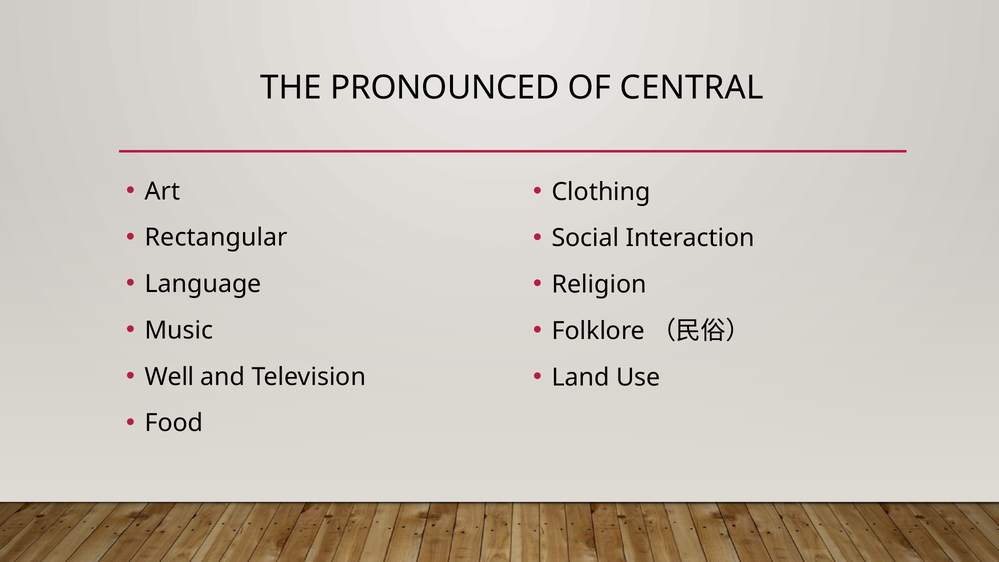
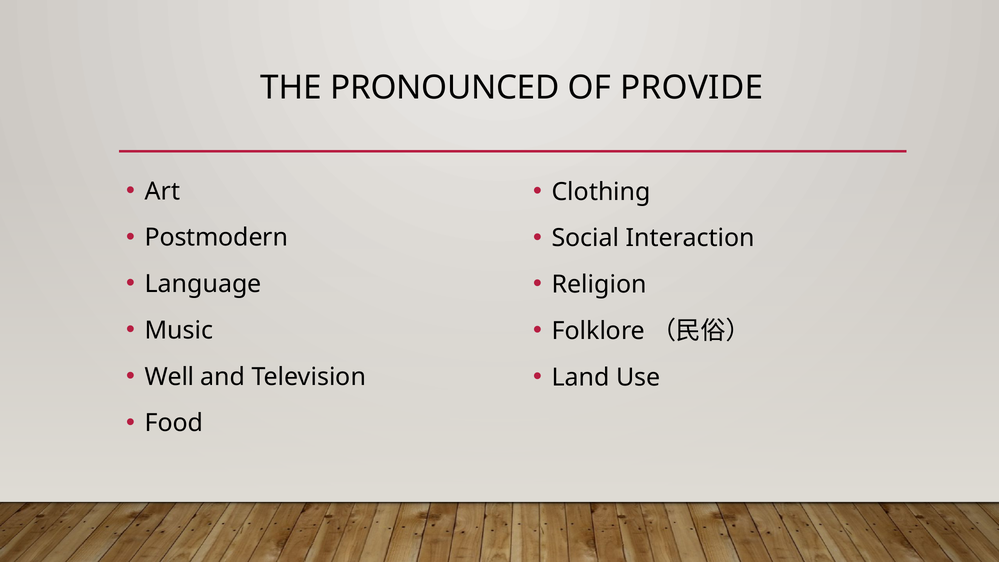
CENTRAL: CENTRAL -> PROVIDE
Rectangular: Rectangular -> Postmodern
